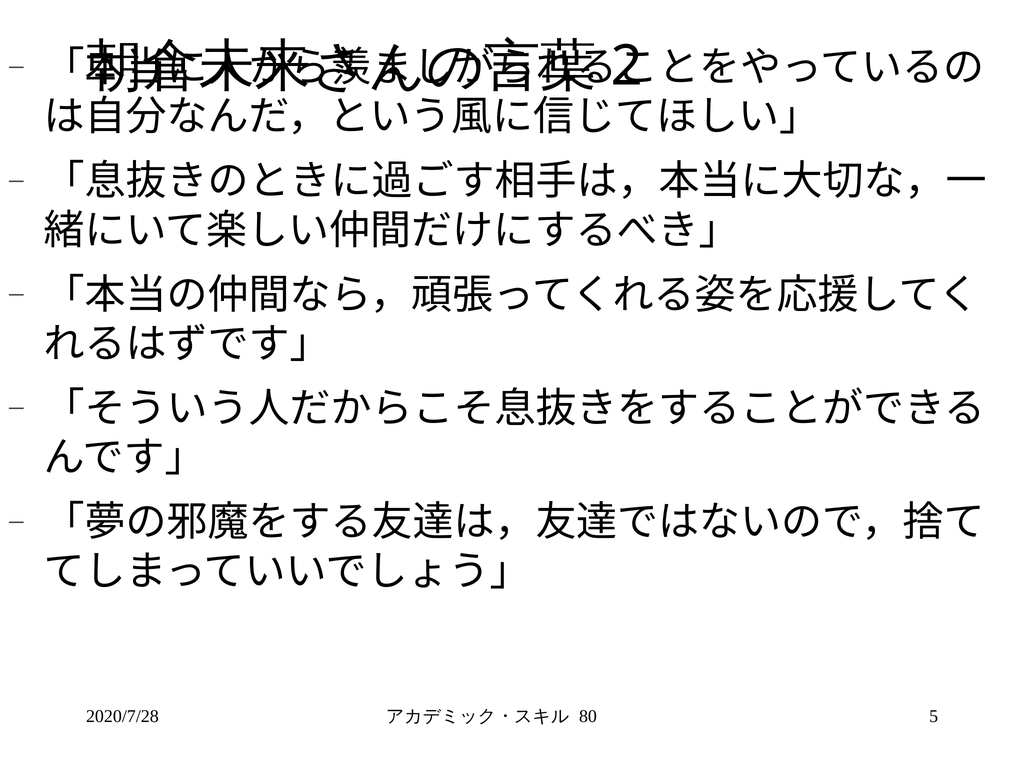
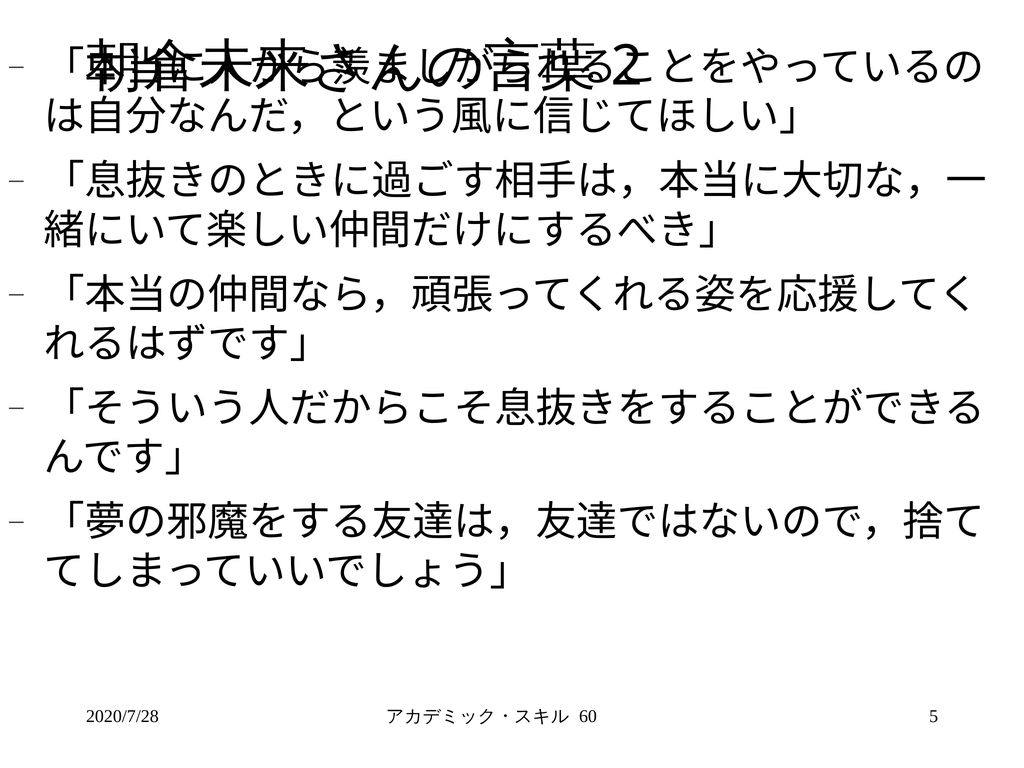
80: 80 -> 60
